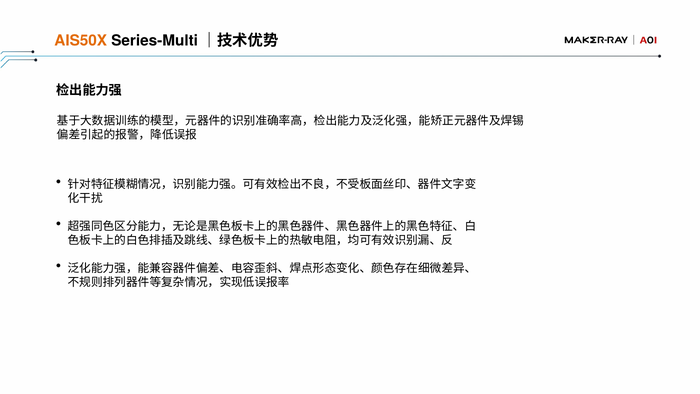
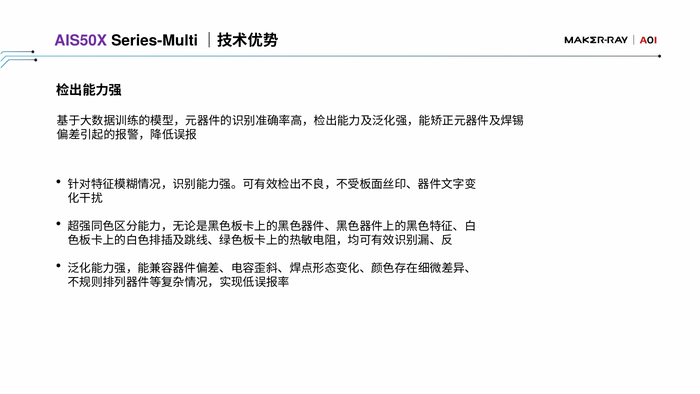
AIS50X colour: orange -> purple
